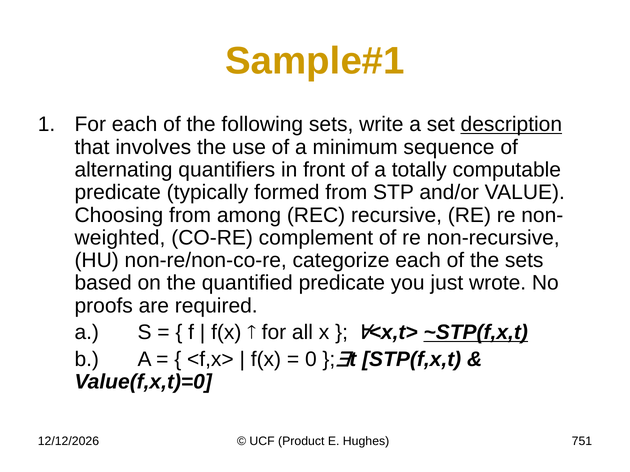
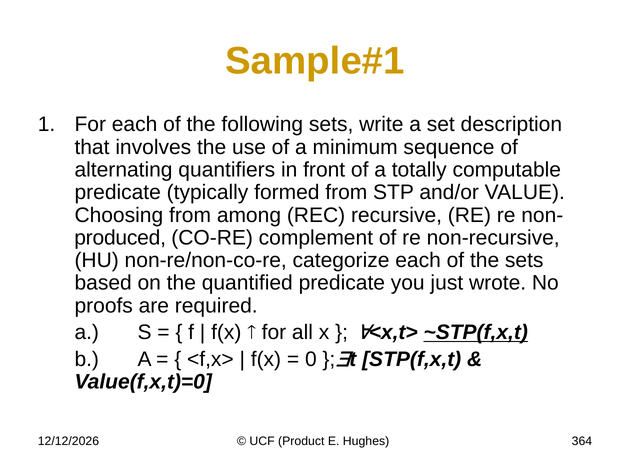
description underline: present -> none
weighted: weighted -> produced
751: 751 -> 364
